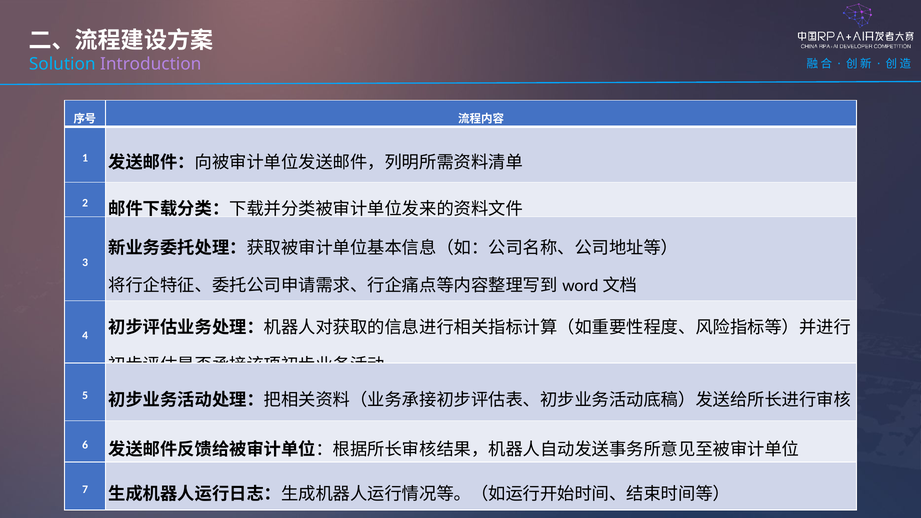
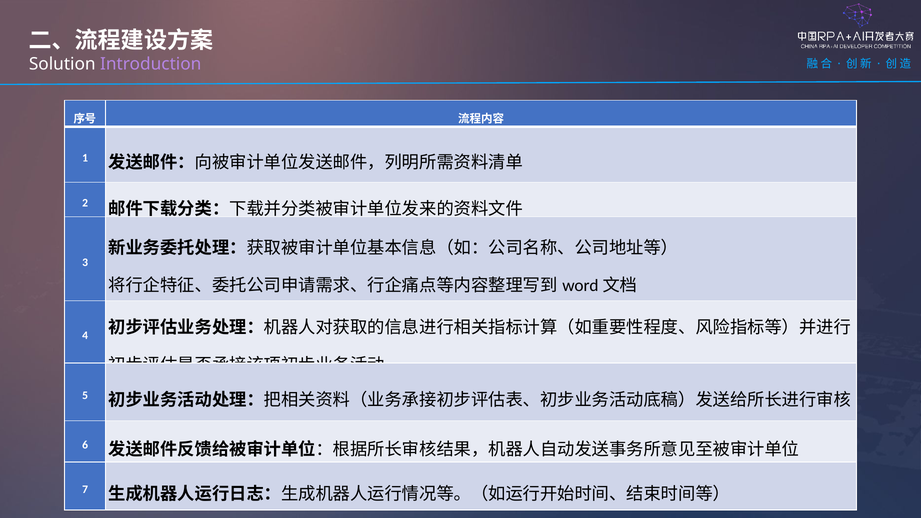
Solution colour: light blue -> white
